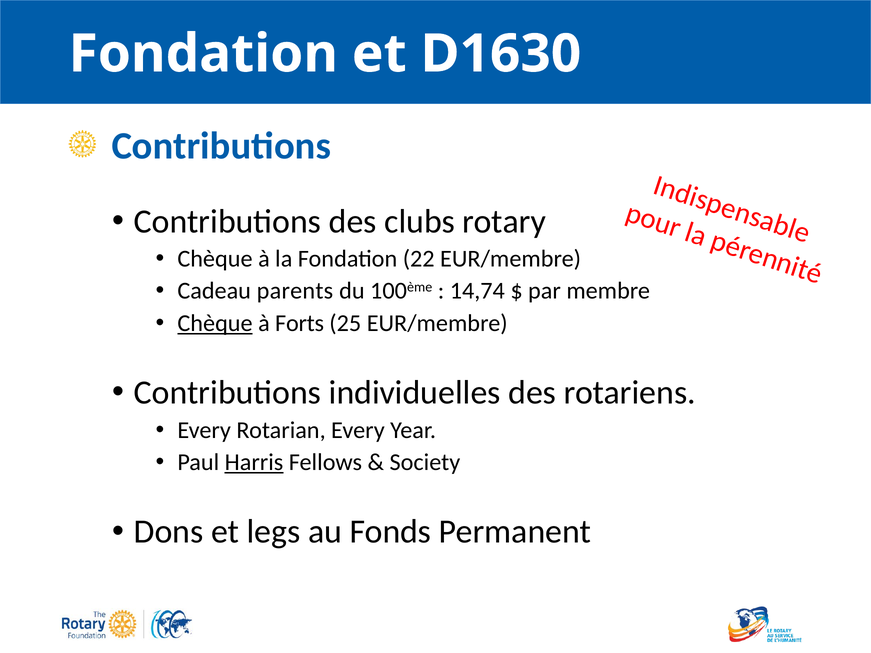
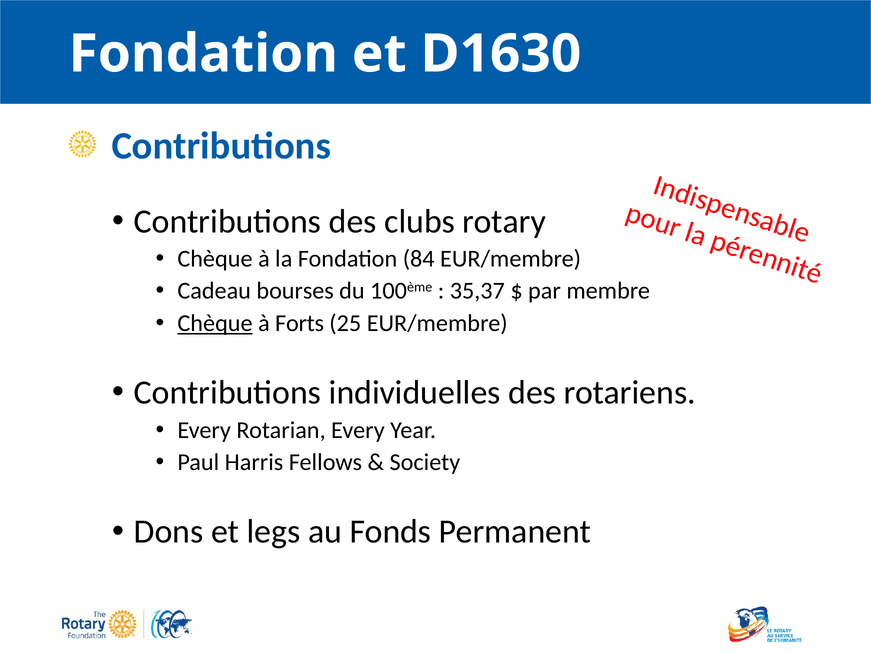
22: 22 -> 84
parents: parents -> bourses
14,74: 14,74 -> 35,37
Harris underline: present -> none
